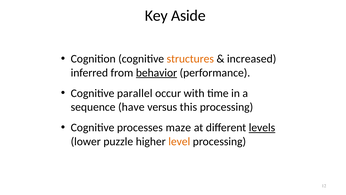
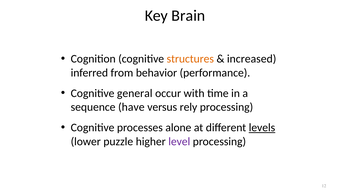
Aside: Aside -> Brain
behavior underline: present -> none
parallel: parallel -> general
this: this -> rely
maze: maze -> alone
level colour: orange -> purple
